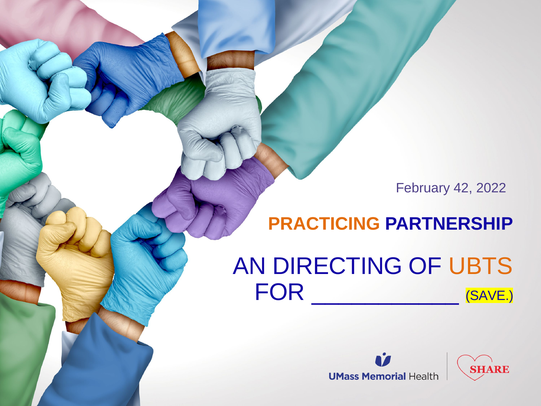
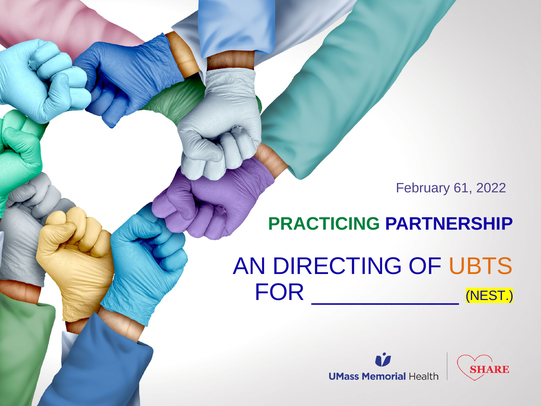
42: 42 -> 61
PRACTICING colour: orange -> green
SAVE: SAVE -> NEST
